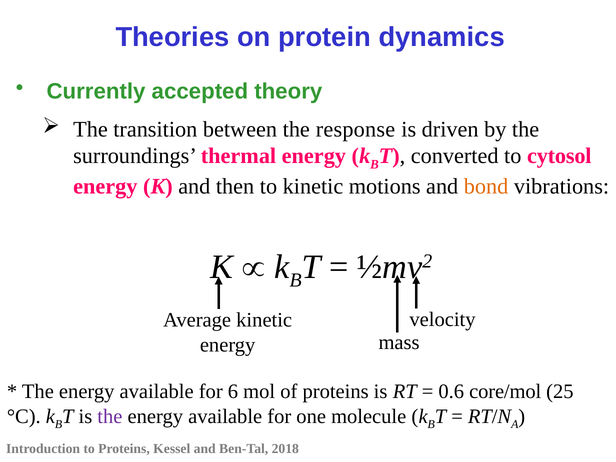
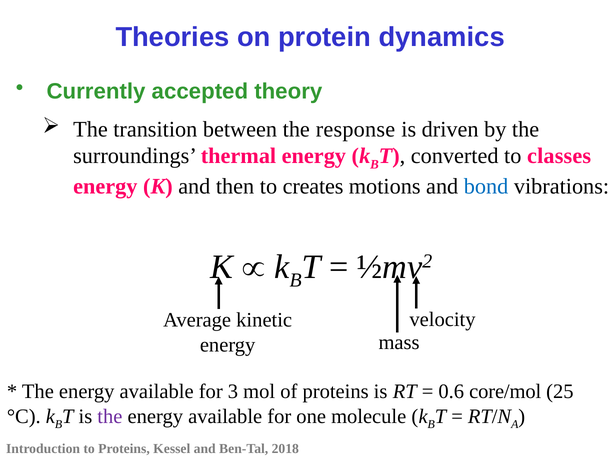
cytosol: cytosol -> classes
to kinetic: kinetic -> creates
bond colour: orange -> blue
6: 6 -> 3
